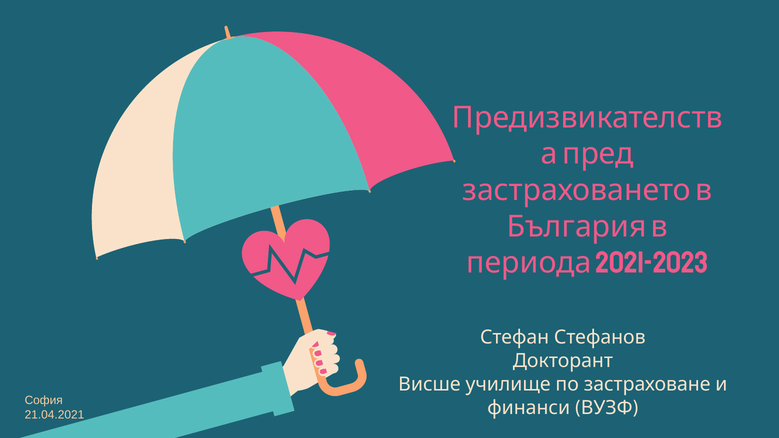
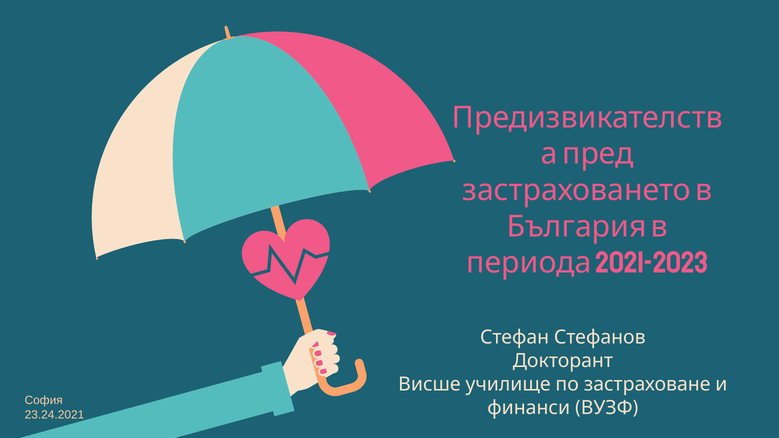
21.04.2021: 21.04.2021 -> 23.24.2021
